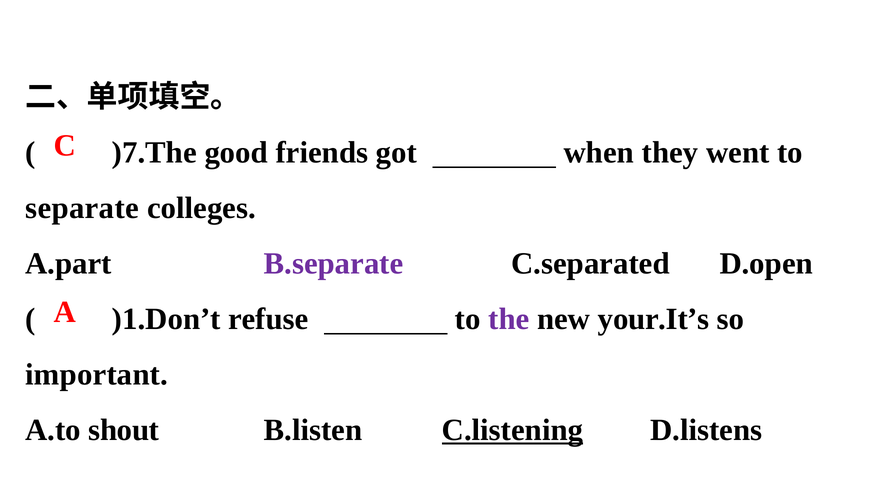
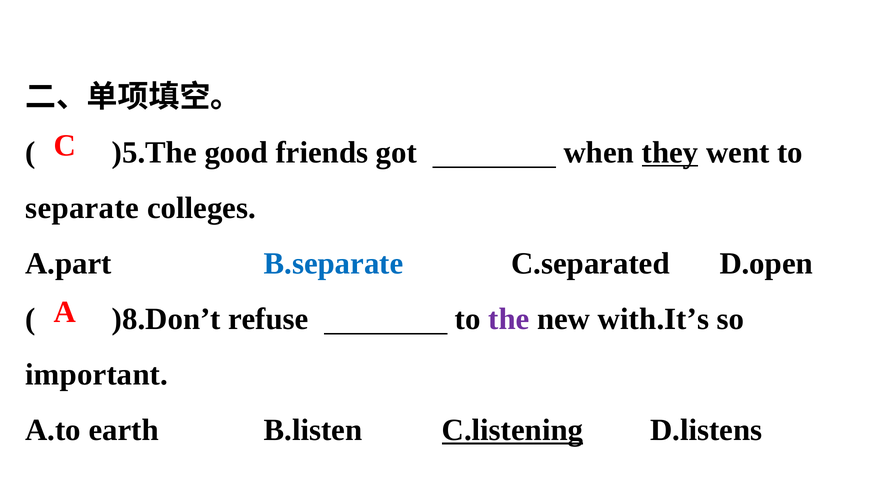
)7.The: )7.The -> )5.The
they underline: none -> present
B.separate colour: purple -> blue
)1.Don’t: )1.Don’t -> )8.Don’t
your.It’s: your.It’s -> with.It’s
shout: shout -> earth
